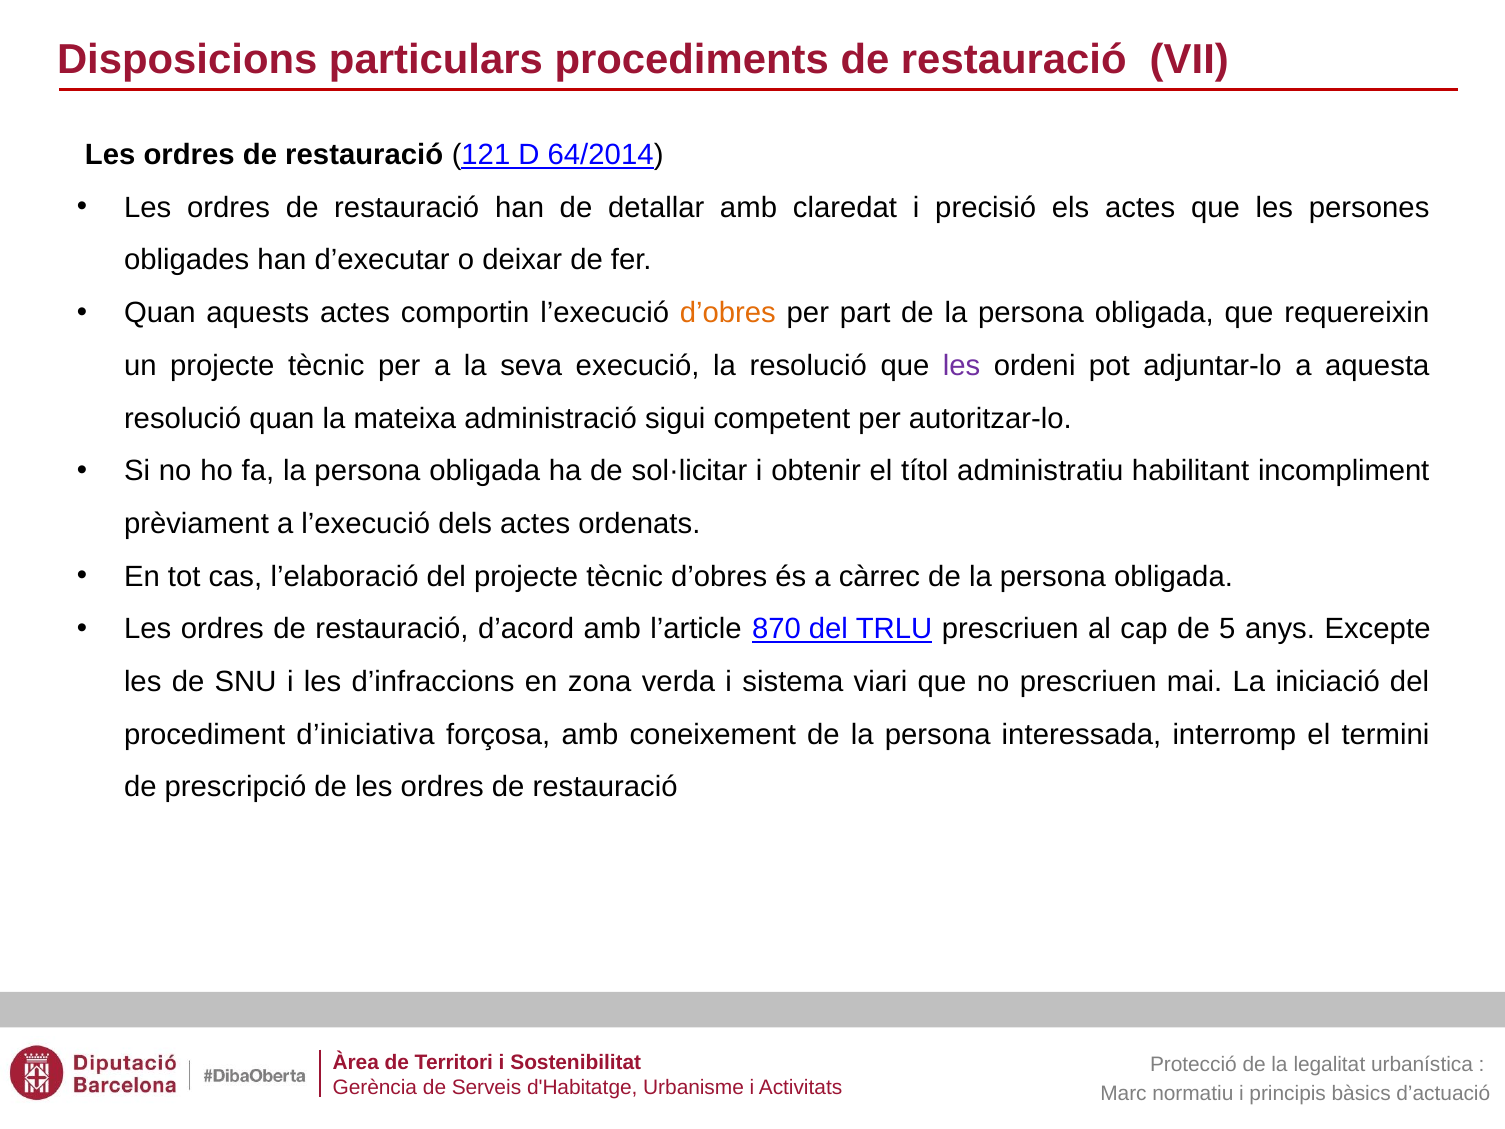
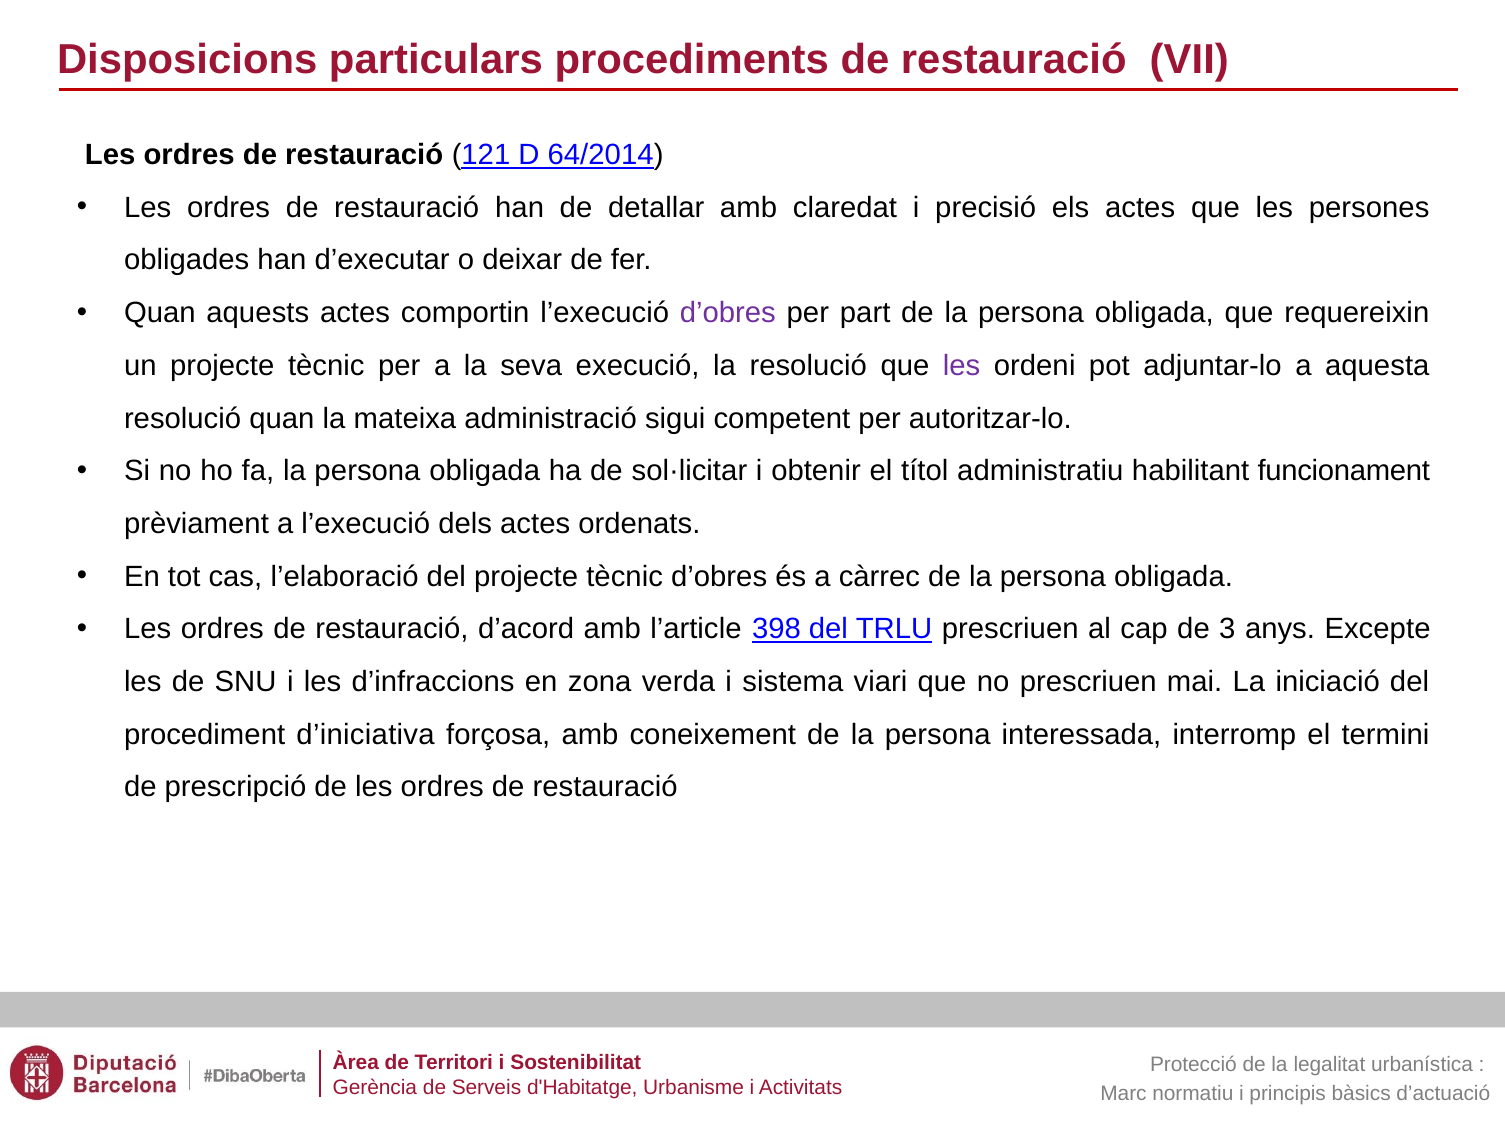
d’obres at (728, 313) colour: orange -> purple
incompliment: incompliment -> funcionament
870: 870 -> 398
5: 5 -> 3
